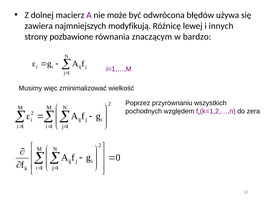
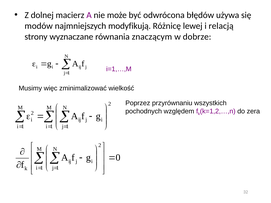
zawiera: zawiera -> modów
innych: innych -> relacją
pozbawione: pozbawione -> wyznaczane
bardzo: bardzo -> dobrze
